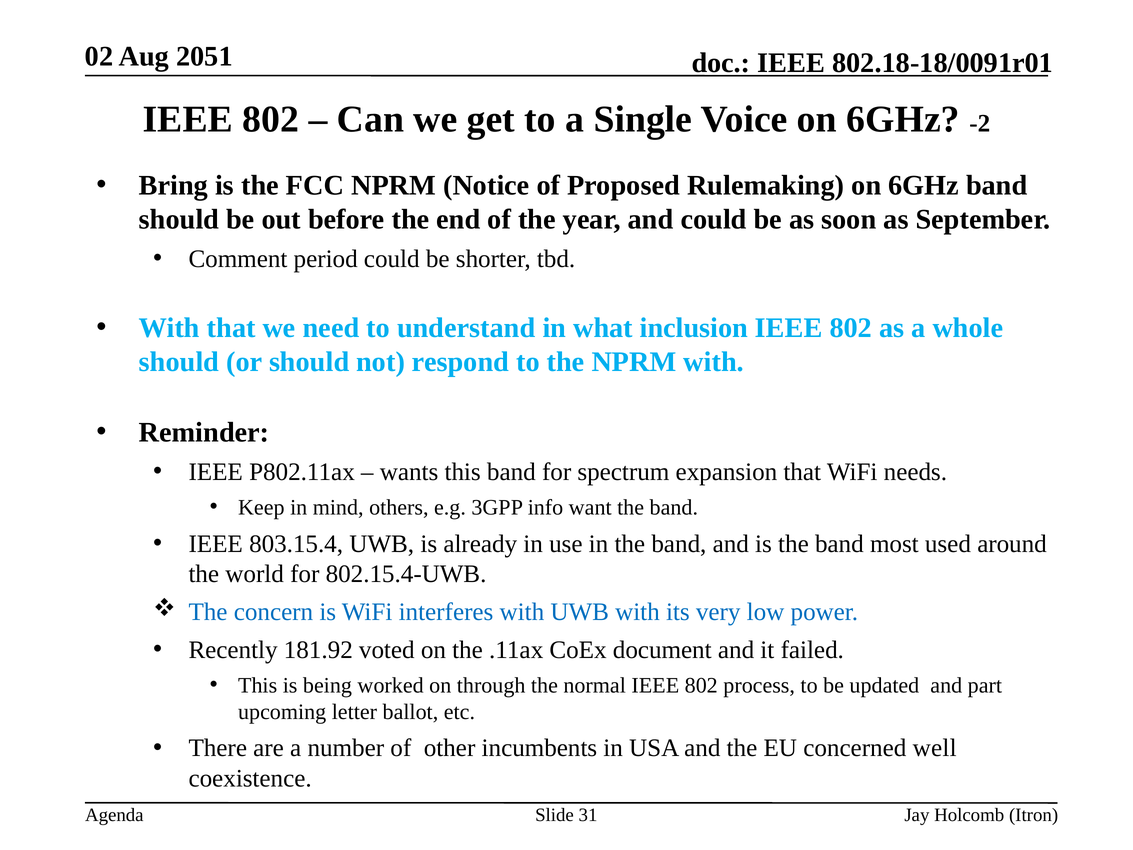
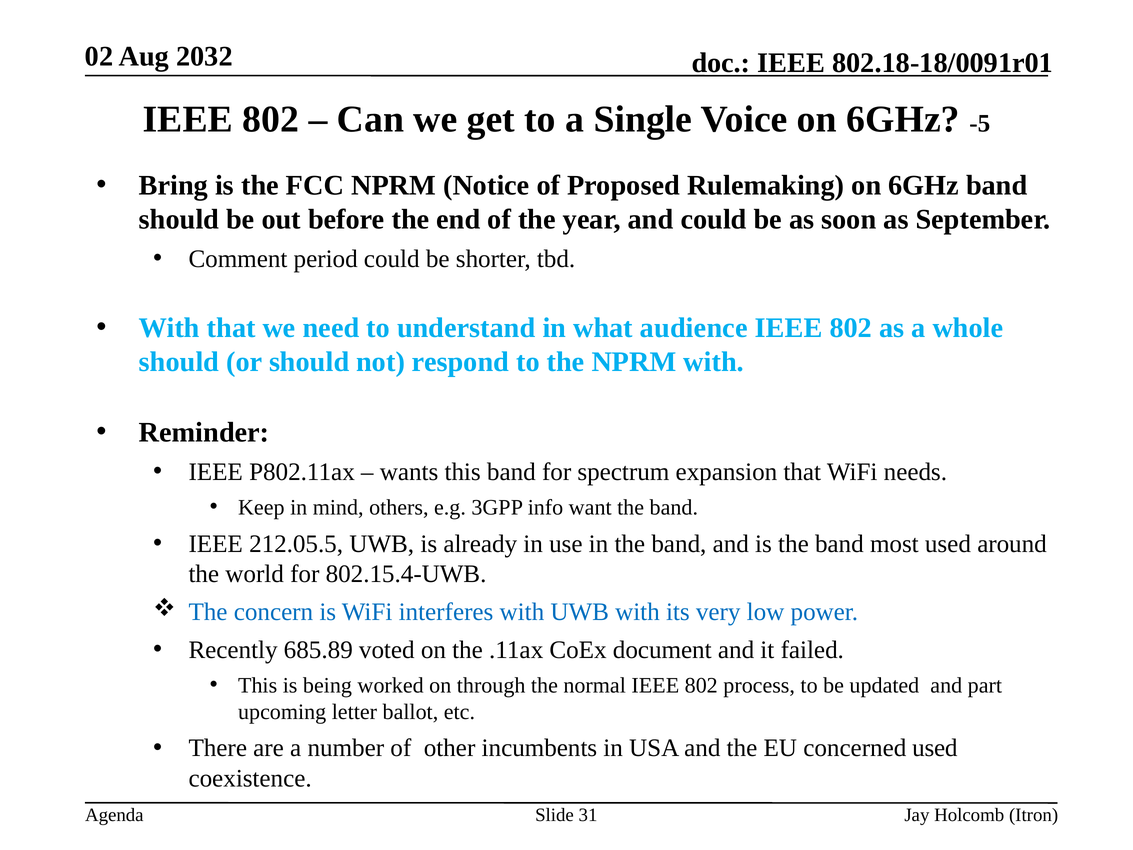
2051: 2051 -> 2032
-2: -2 -> -5
inclusion: inclusion -> audience
803.15.4: 803.15.4 -> 212.05.5
181.92: 181.92 -> 685.89
concerned well: well -> used
